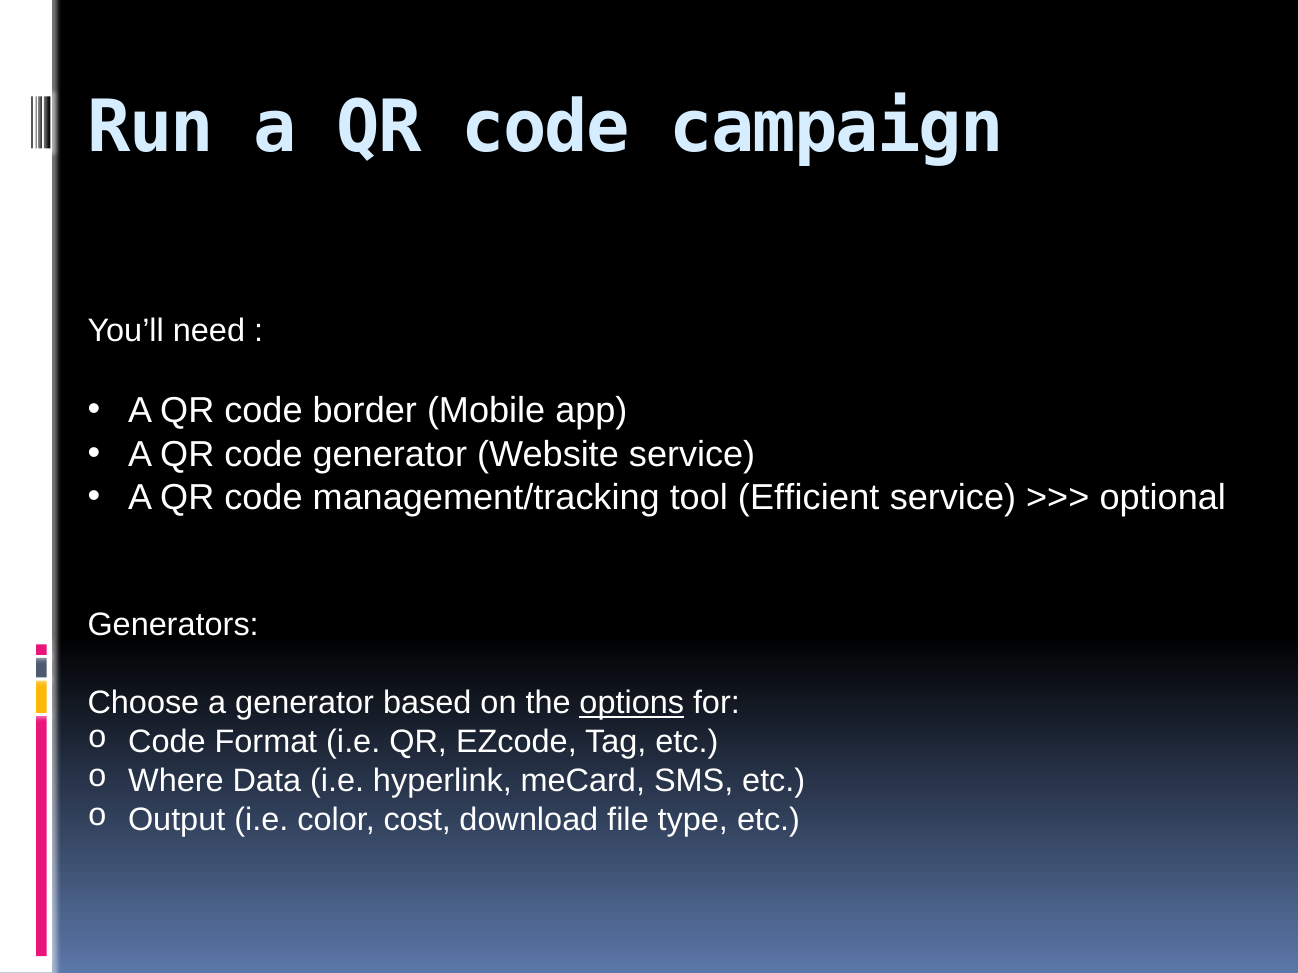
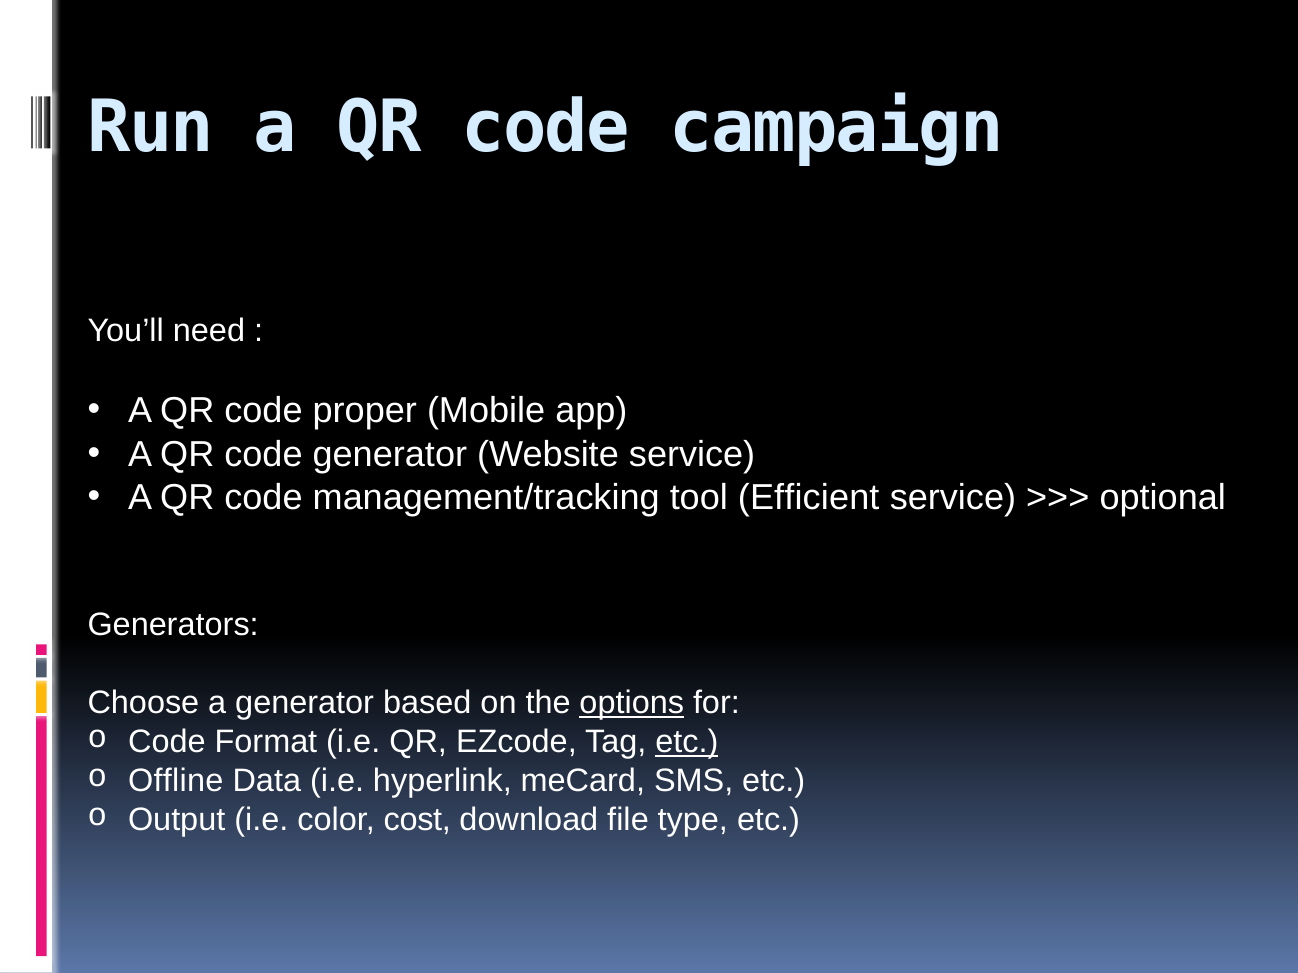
border: border -> proper
etc at (687, 742) underline: none -> present
Where: Where -> Offline
